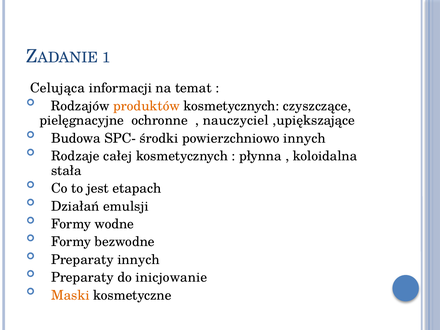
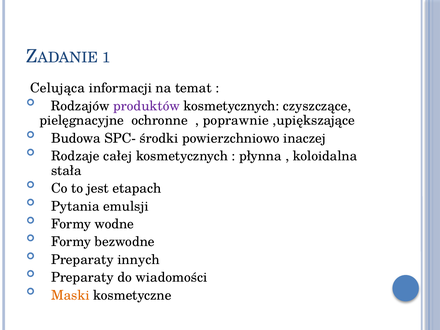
produktów colour: orange -> purple
nauczyciel: nauczyciel -> poprawnie
powierzchniowo innych: innych -> inaczej
Działań: Działań -> Pytania
inicjowanie: inicjowanie -> wiadomości
